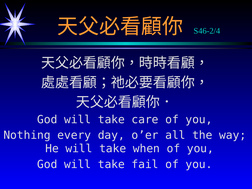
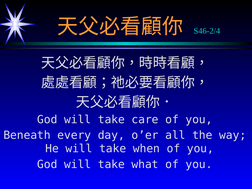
Nothing: Nothing -> Beneath
fail: fail -> what
